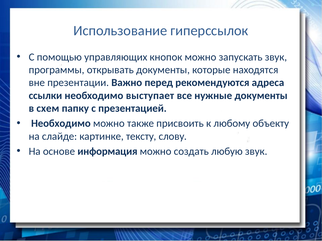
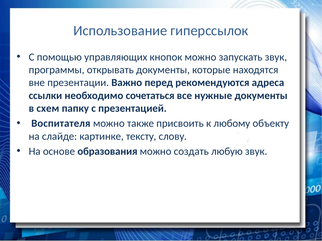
выступает: выступает -> сочетаться
Необходимо at (61, 124): Необходимо -> Воспитателя
информация: информация -> образования
